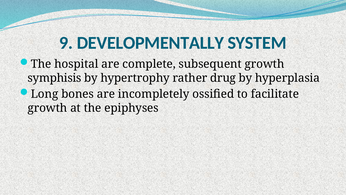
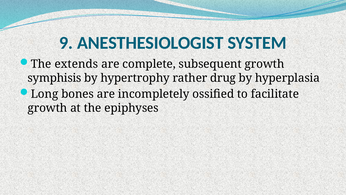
DEVELOPMENTALLY: DEVELOPMENTALLY -> ANESTHESIOLOGIST
hospital: hospital -> extends
